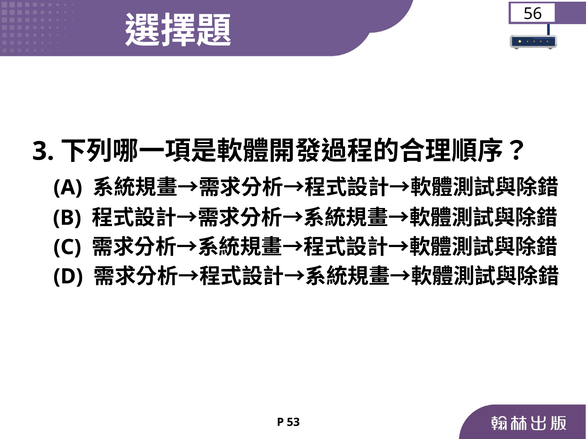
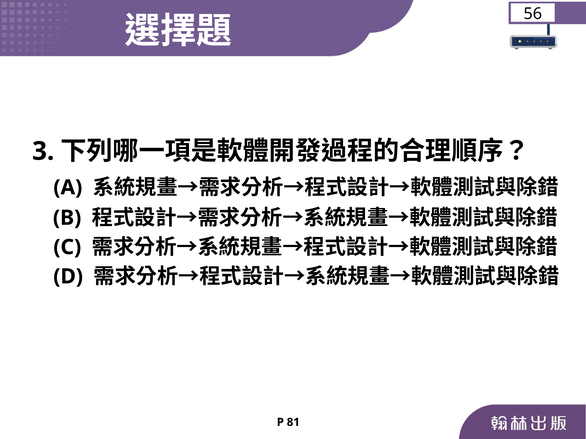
53: 53 -> 81
